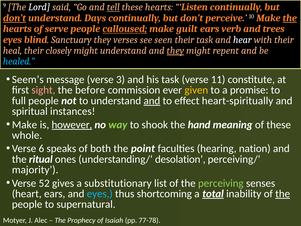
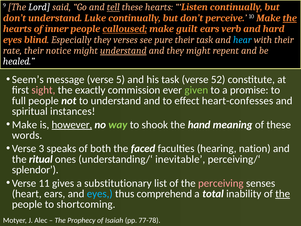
don’t at (14, 18) underline: present -> none
Days: Days -> Luke
serve: serve -> inner
trees: trees -> hard
Sanctuary: Sanctuary -> Especially
seen: seen -> pure
hear colour: white -> light blue
heal: heal -> rate
closely: closely -> notice
understand at (123, 50) underline: none -> present
they at (175, 50) underline: present -> none
healed colour: light blue -> white
3: 3 -> 5
11: 11 -> 52
before: before -> exactly
given colour: yellow -> light green
and at (152, 101) underline: present -> none
heart-spiritually: heart-spiritually -> heart-confesses
whole: whole -> words
6: 6 -> 3
point: point -> faced
desolation: desolation -> inevitable
majority: majority -> splendor
52: 52 -> 11
perceiving colour: light green -> pink
shortcoming: shortcoming -> comprehend
total underline: present -> none
supernatural: supernatural -> shortcoming
